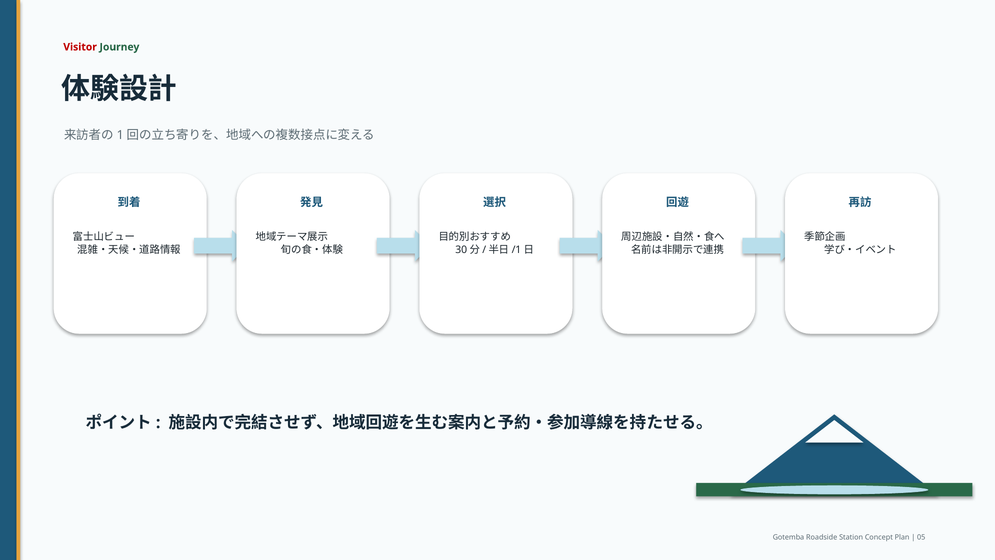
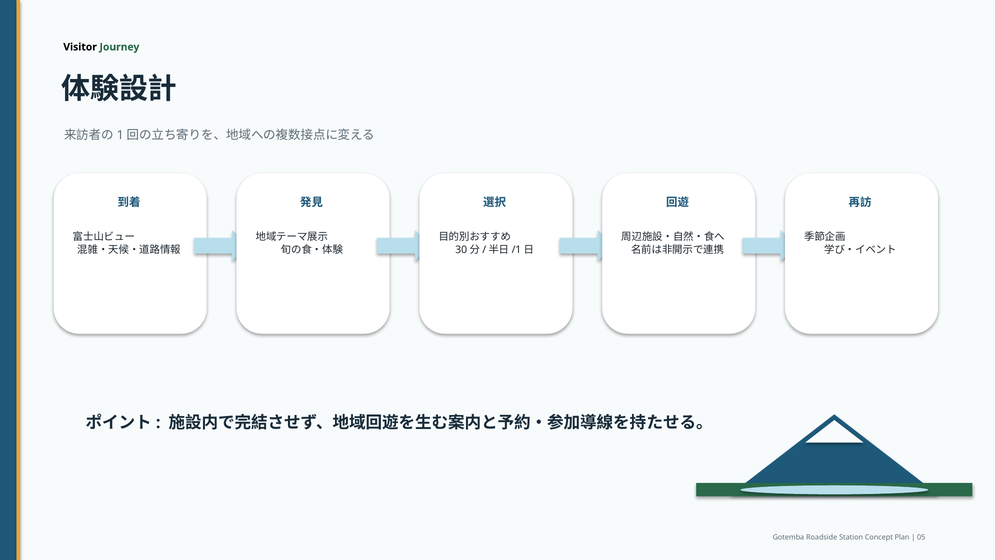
Visitor colour: red -> black
